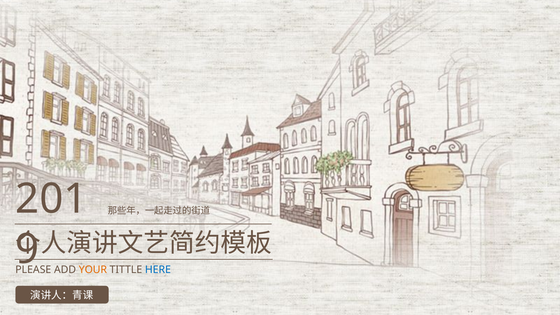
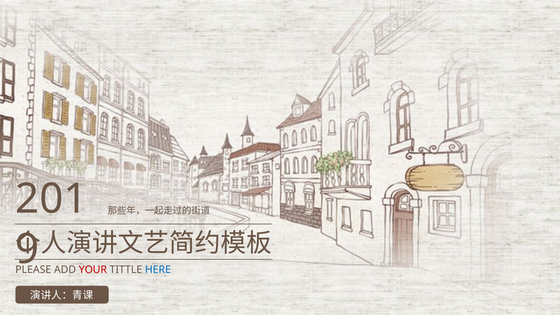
YOUR colour: orange -> red
